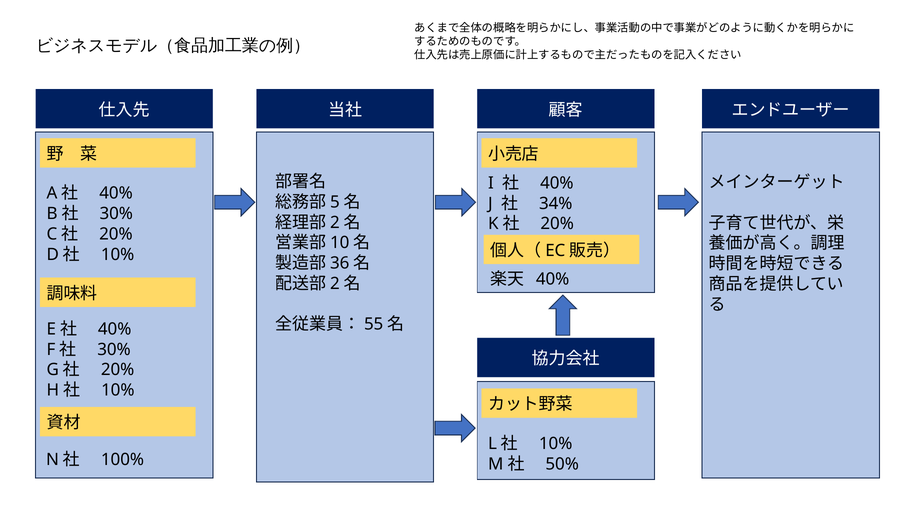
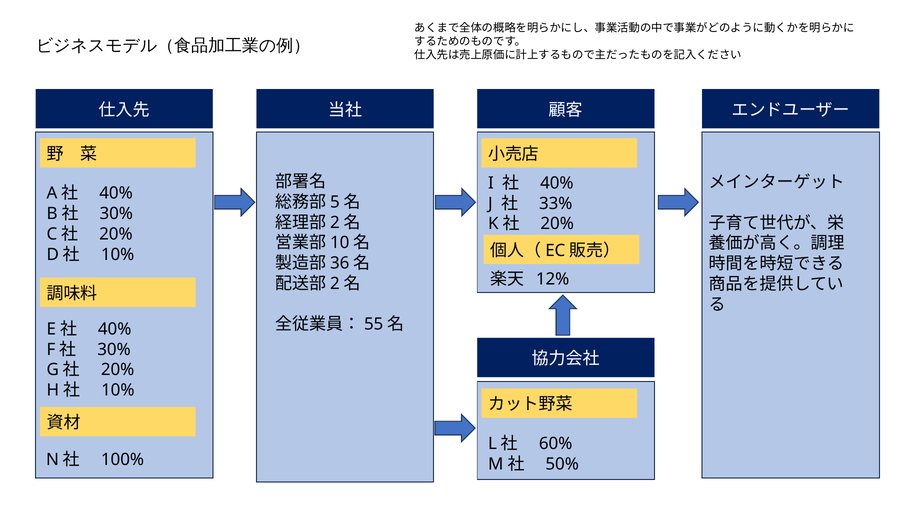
34%: 34% -> 33%
40% at (553, 279): 40% -> 12%
10% at (556, 443): 10% -> 60%
